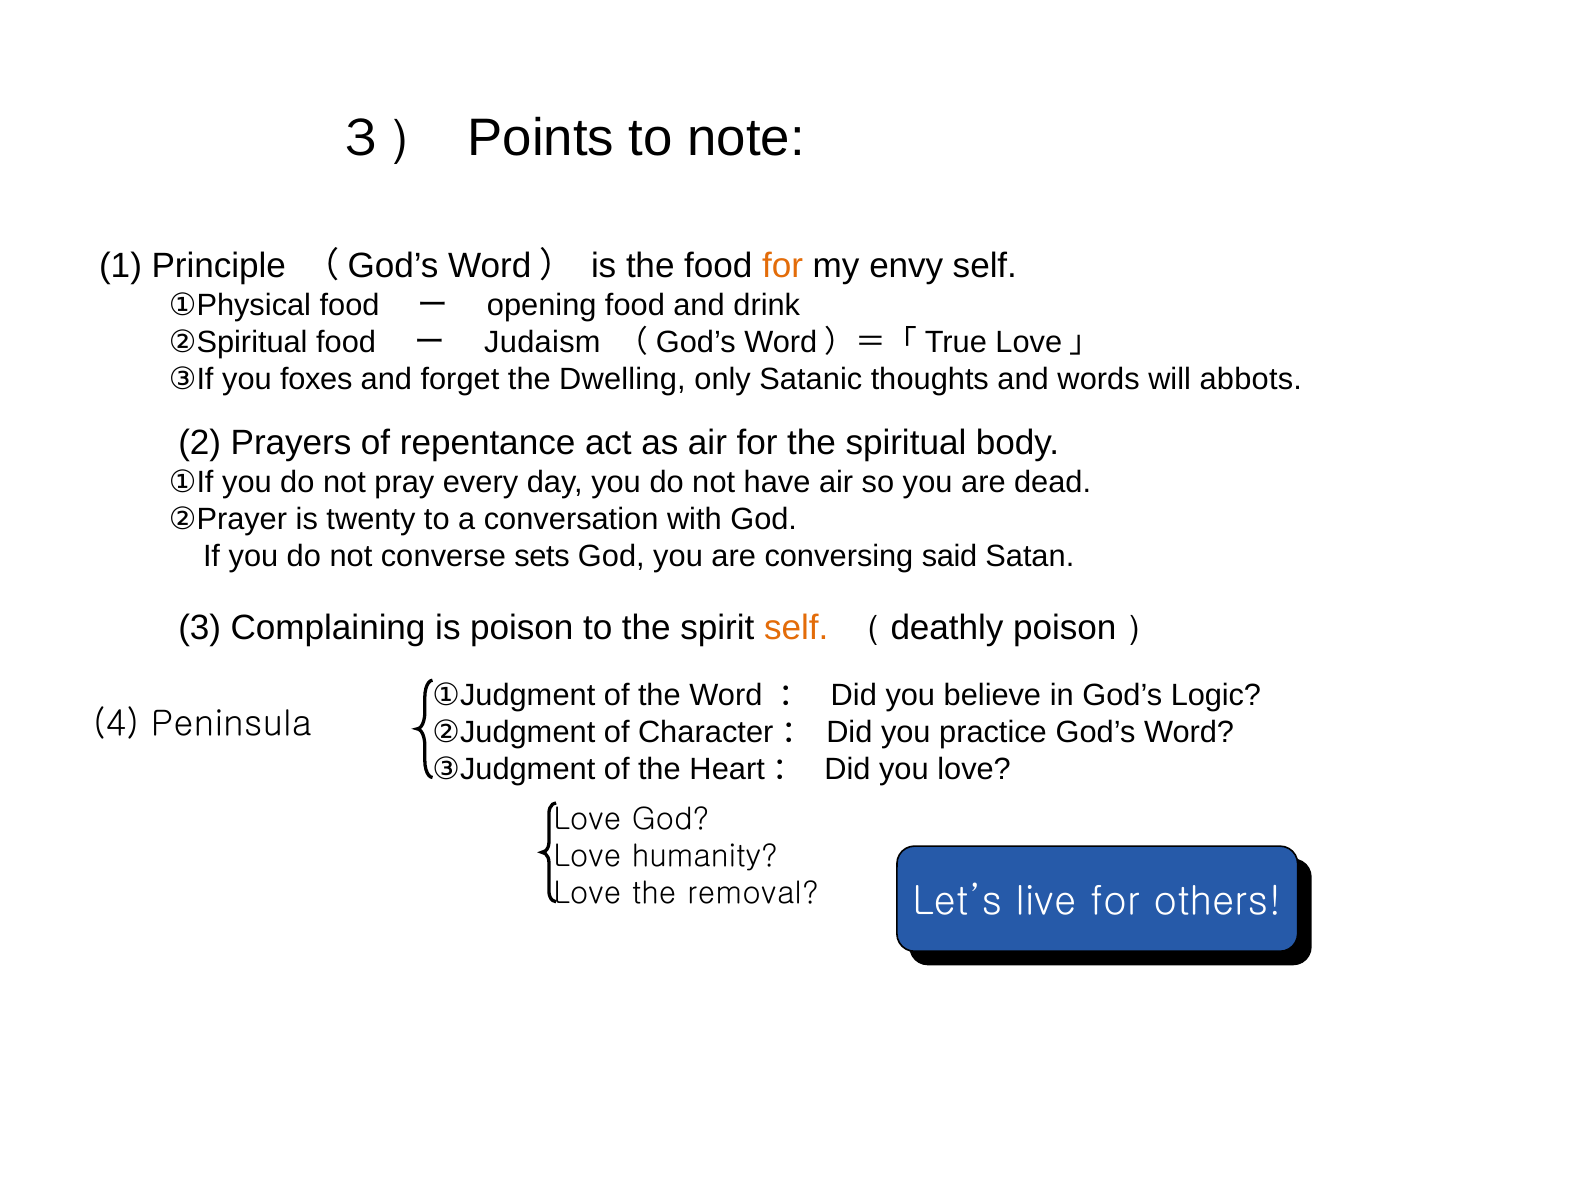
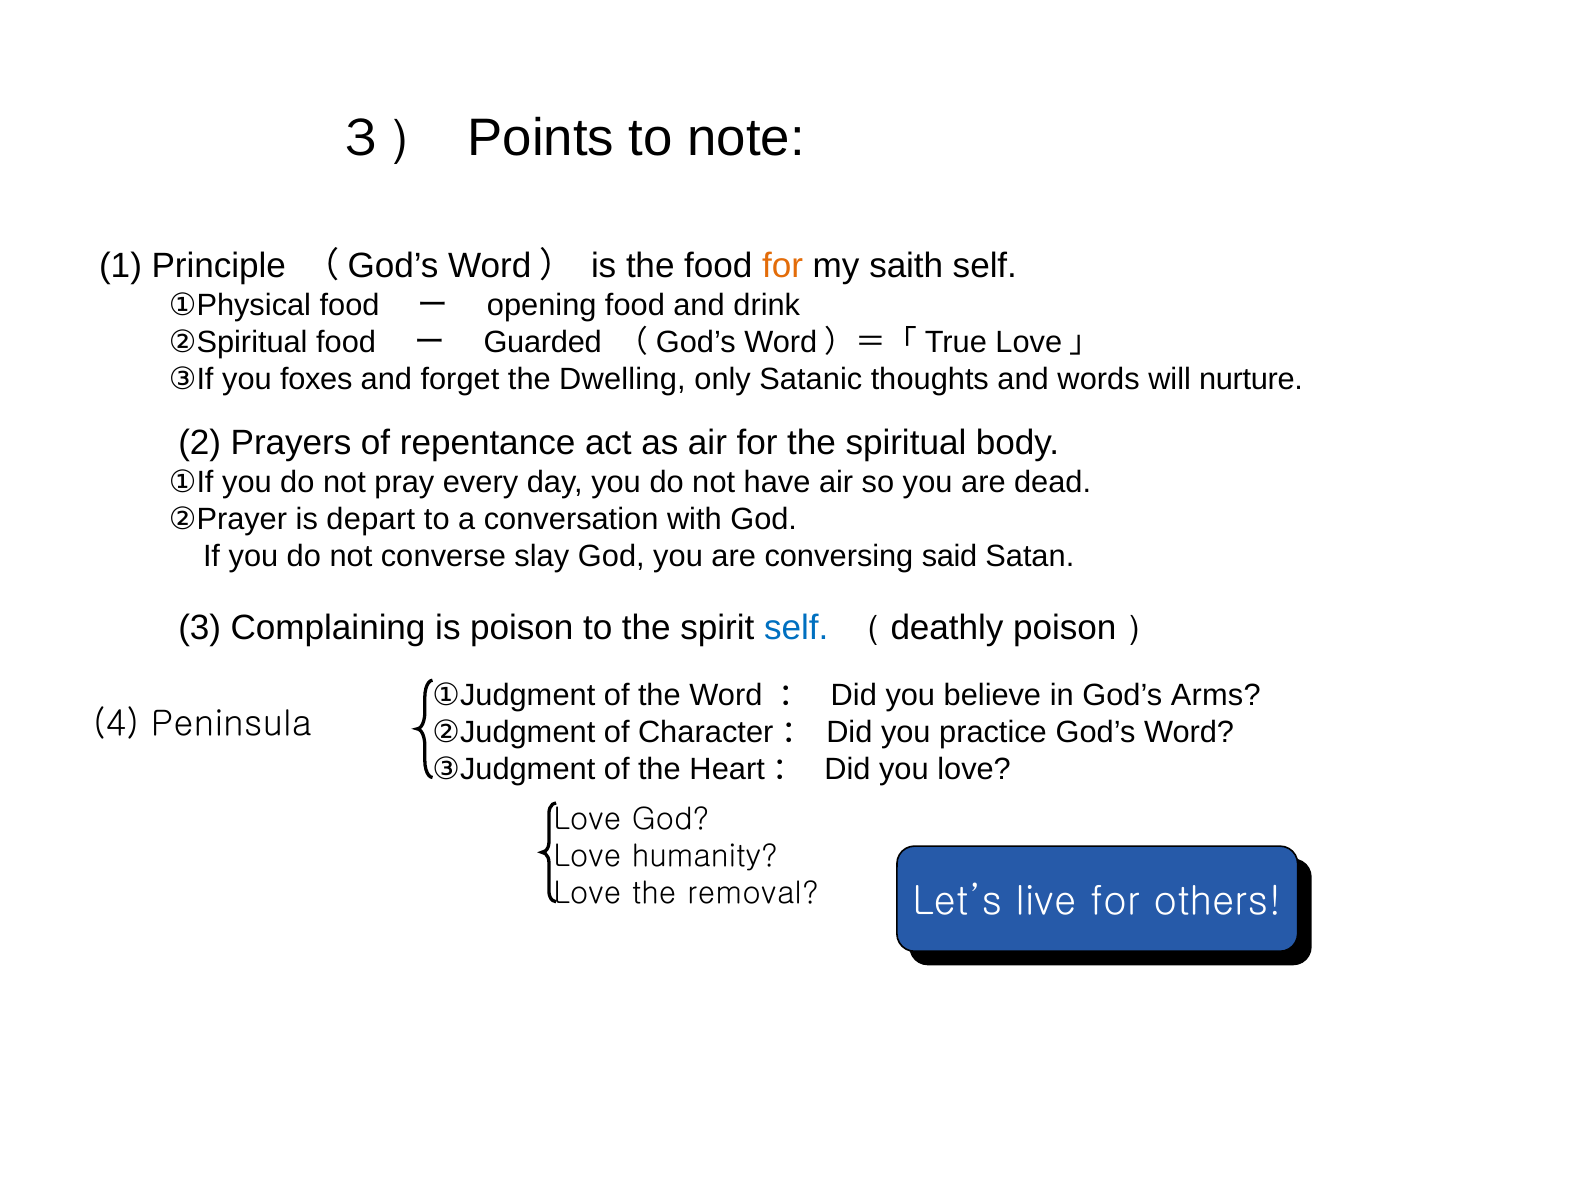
envy: envy -> saith
Judaism: Judaism -> Guarded
abbots: abbots -> nurture
twenty: twenty -> depart
sets: sets -> slay
self at (796, 628) colour: orange -> blue
Logic: Logic -> Arms
